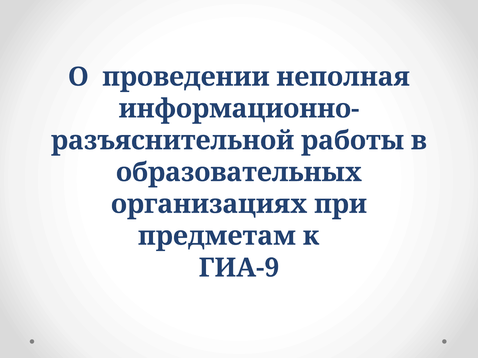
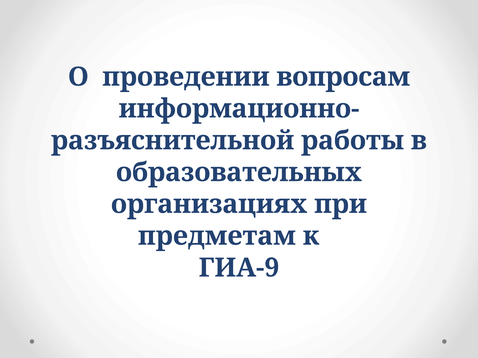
неполная: неполная -> вопросам
